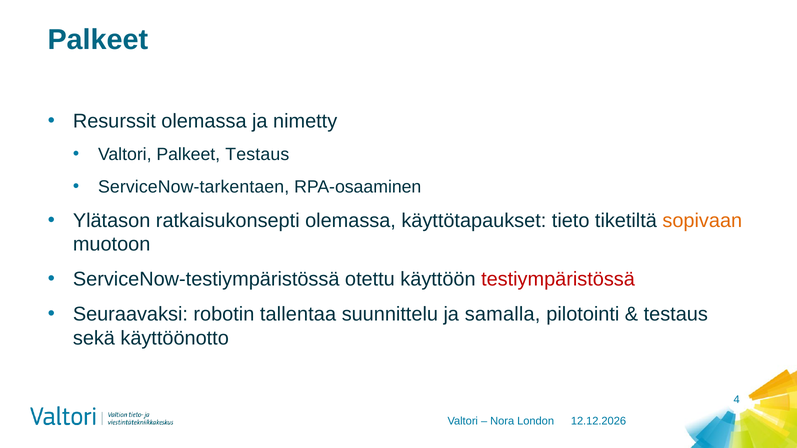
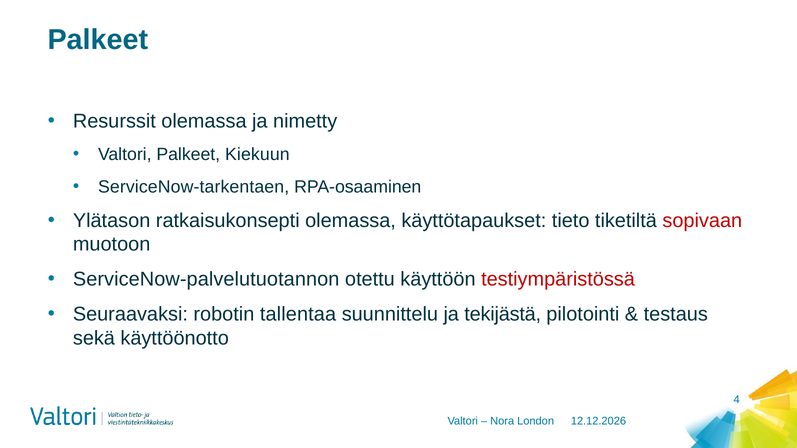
Palkeet Testaus: Testaus -> Kiekuun
sopivaan colour: orange -> red
ServiceNow-testiympäristössä: ServiceNow-testiympäristössä -> ServiceNow-palvelutuotannon
samalla: samalla -> tekijästä
